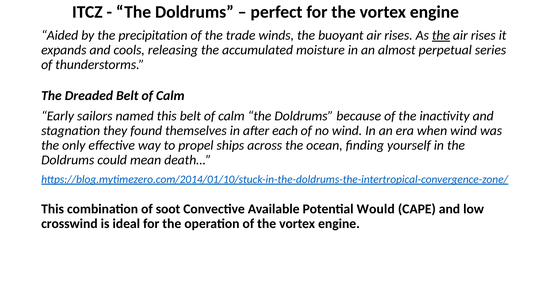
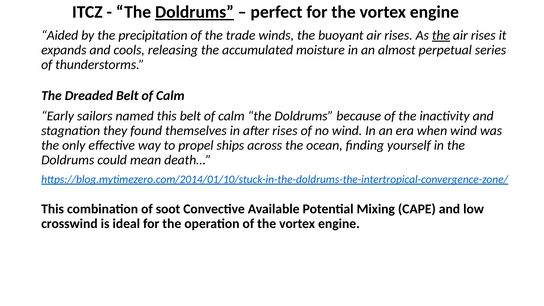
Doldrums at (194, 12) underline: none -> present
after each: each -> rises
Would: Would -> Mixing
